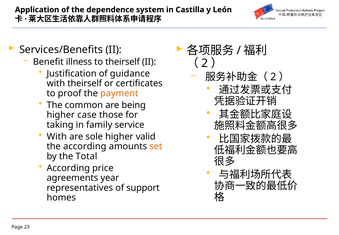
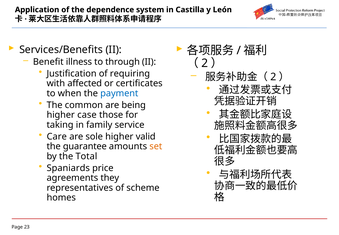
to theirself: theirself -> through
guidance: guidance -> requiring
with theirself: theirself -> affected
proof: proof -> when
payment colour: orange -> blue
With at (57, 136): With -> Care
the according: according -> guarantee
According at (68, 168): According -> Spaniards
year: year -> they
support: support -> scheme
